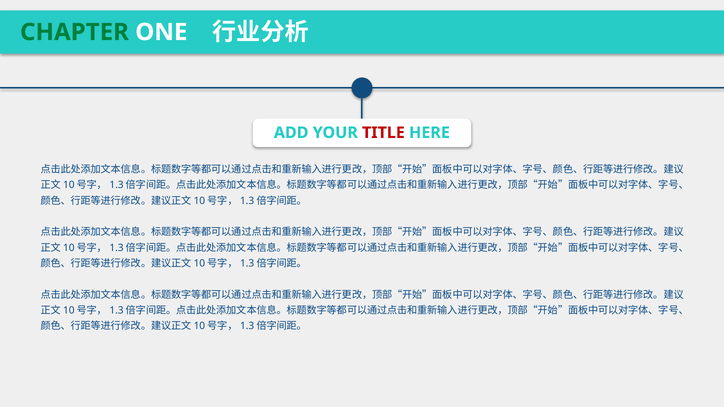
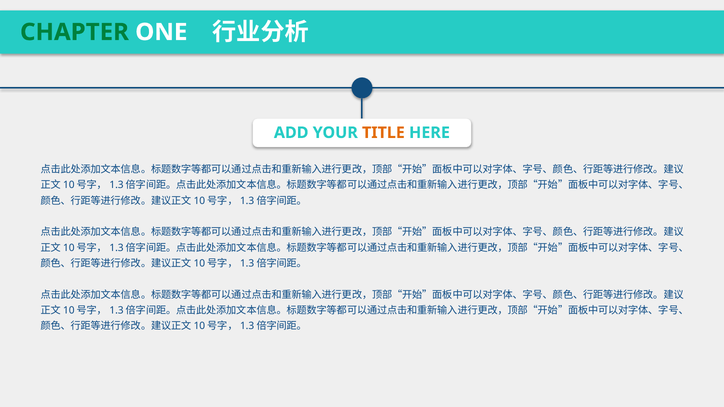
TITLE colour: red -> orange
